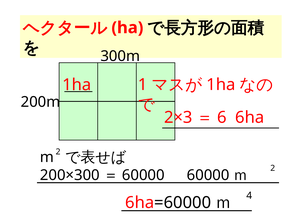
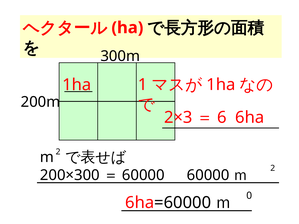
4: 4 -> 0
